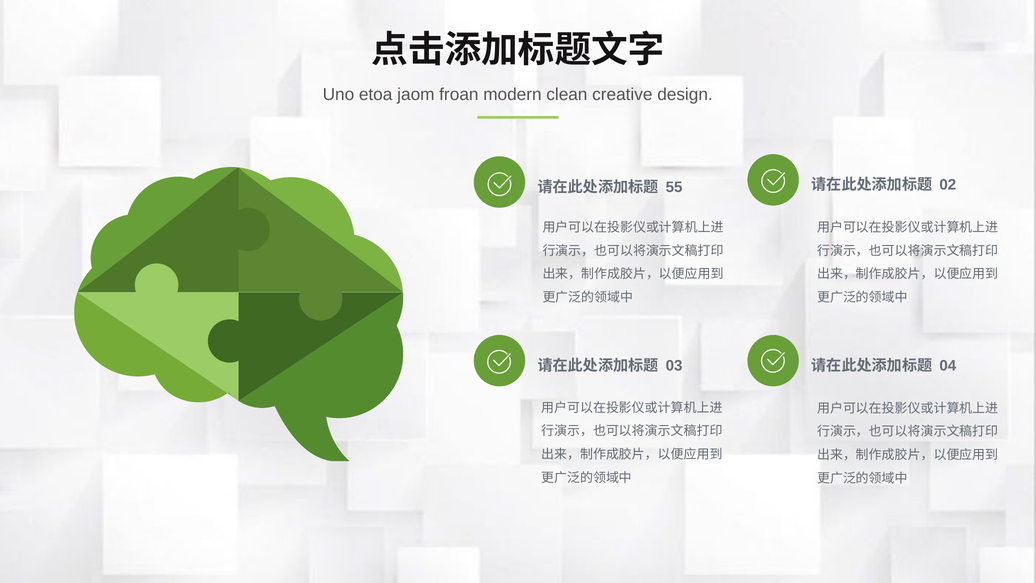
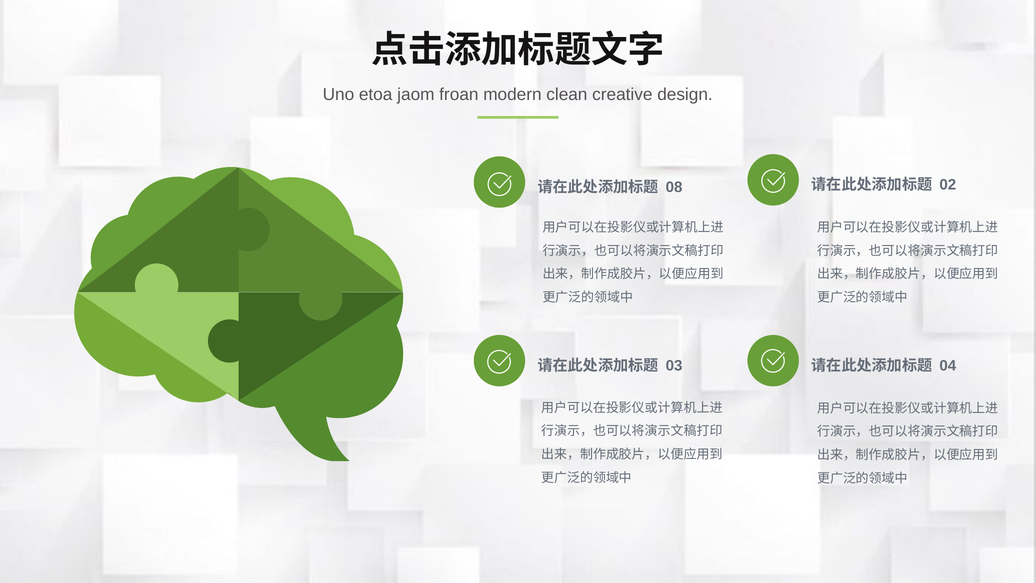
55: 55 -> 08
